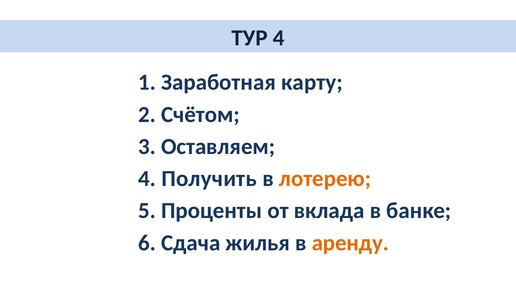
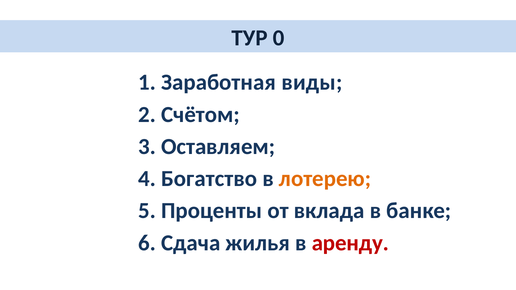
ТУР 4: 4 -> 0
карту: карту -> виды
Получить: Получить -> Богатство
аренду colour: orange -> red
